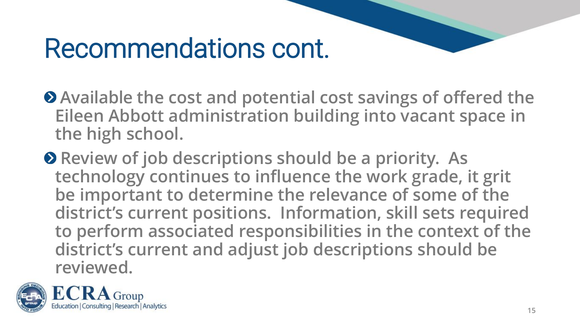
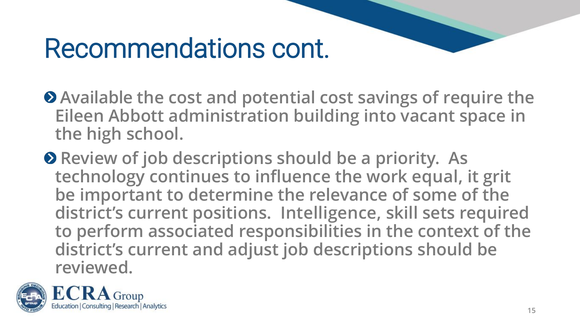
offered: offered -> require
grade: grade -> equal
Information: Information -> Intelligence
